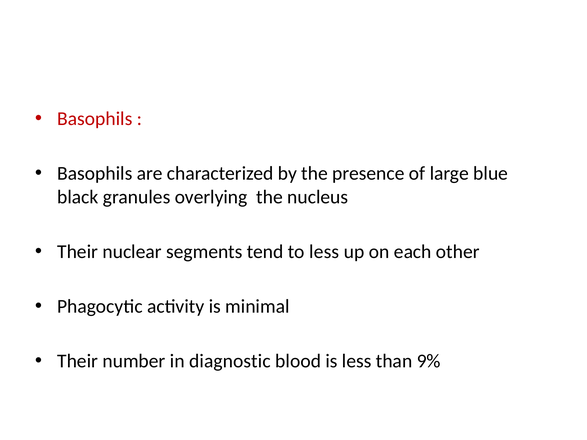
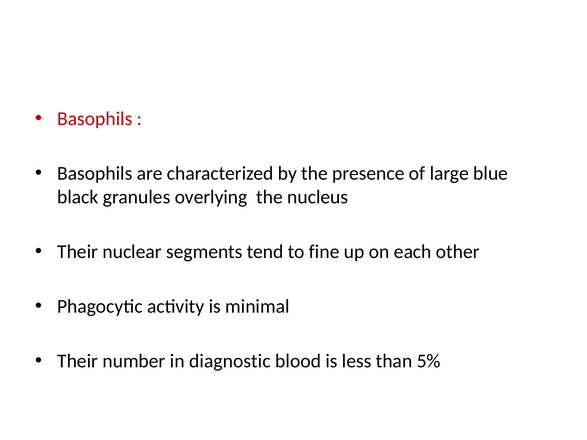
to less: less -> fine
9%: 9% -> 5%
